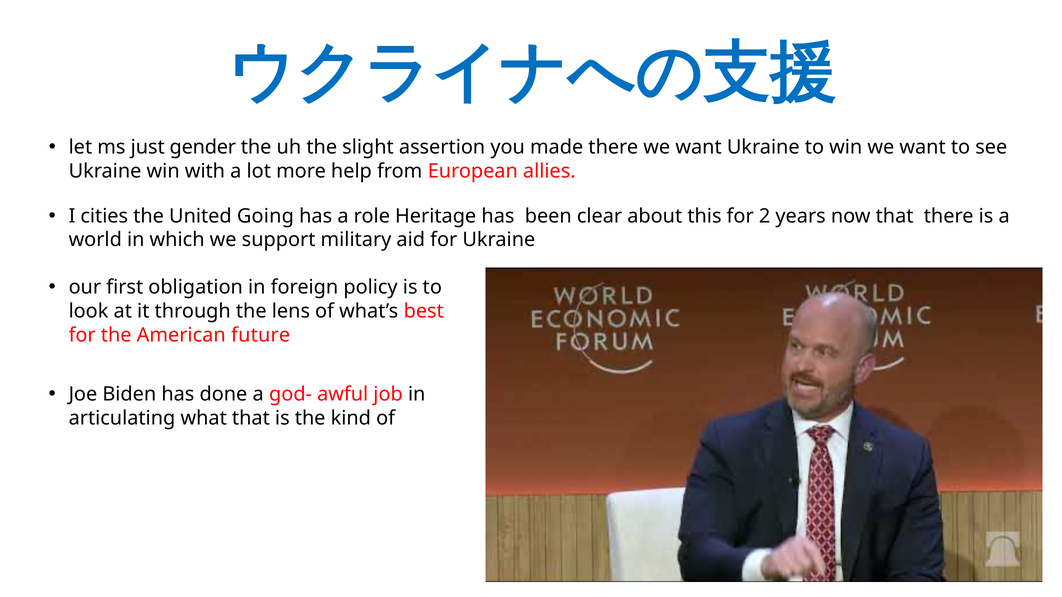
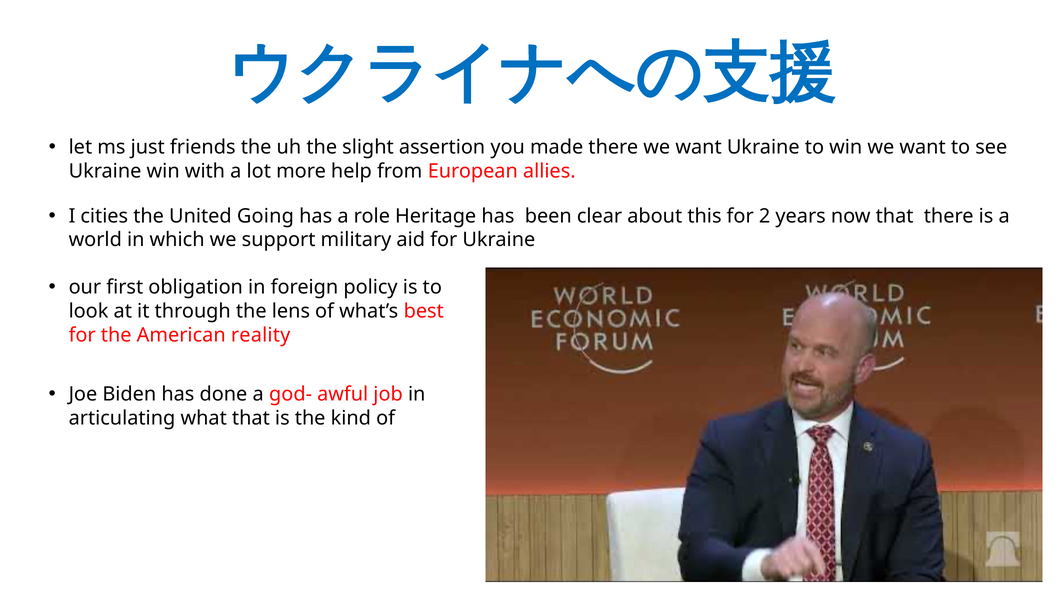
gender: gender -> friends
future: future -> reality
